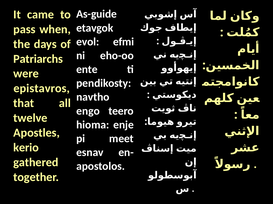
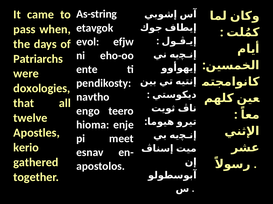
As-guide: As-guide -> As-string
efmi: efmi -> efjw
epistavros: epistavros -> doxologies
